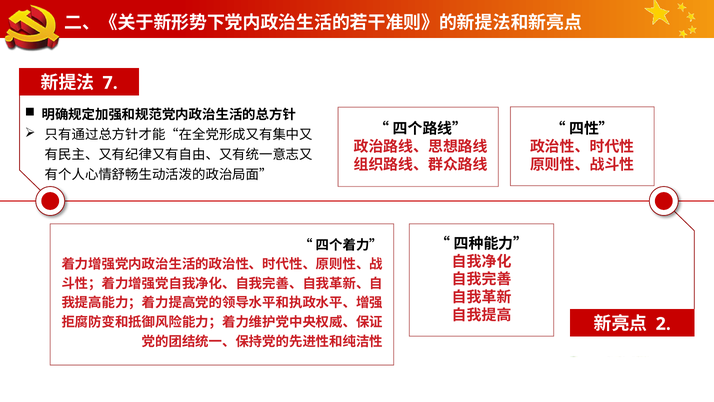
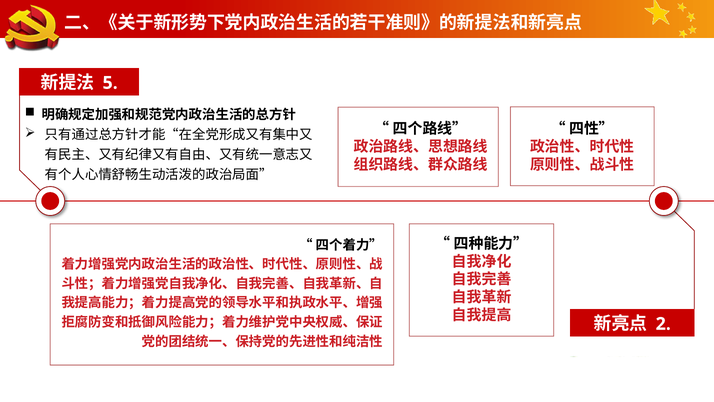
7: 7 -> 5
